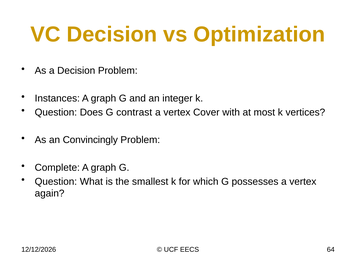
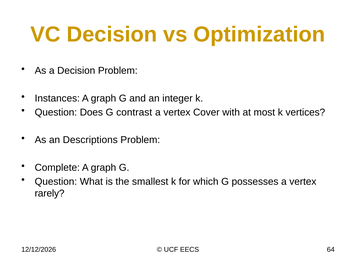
Convincingly: Convincingly -> Descriptions
again: again -> rarely
